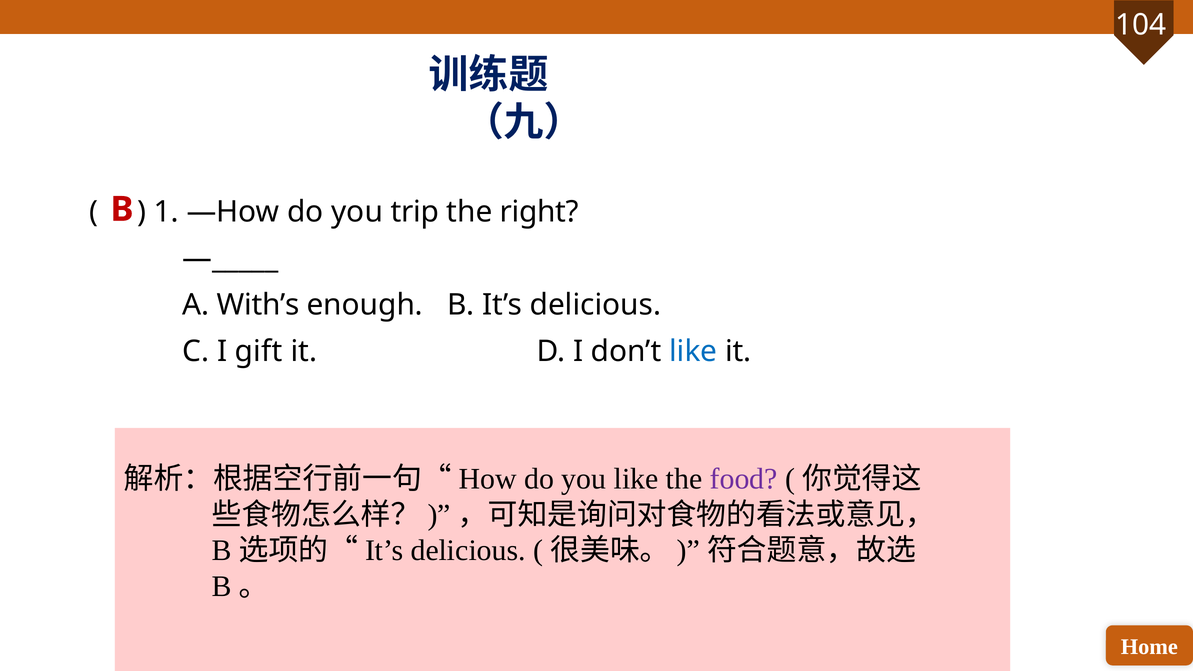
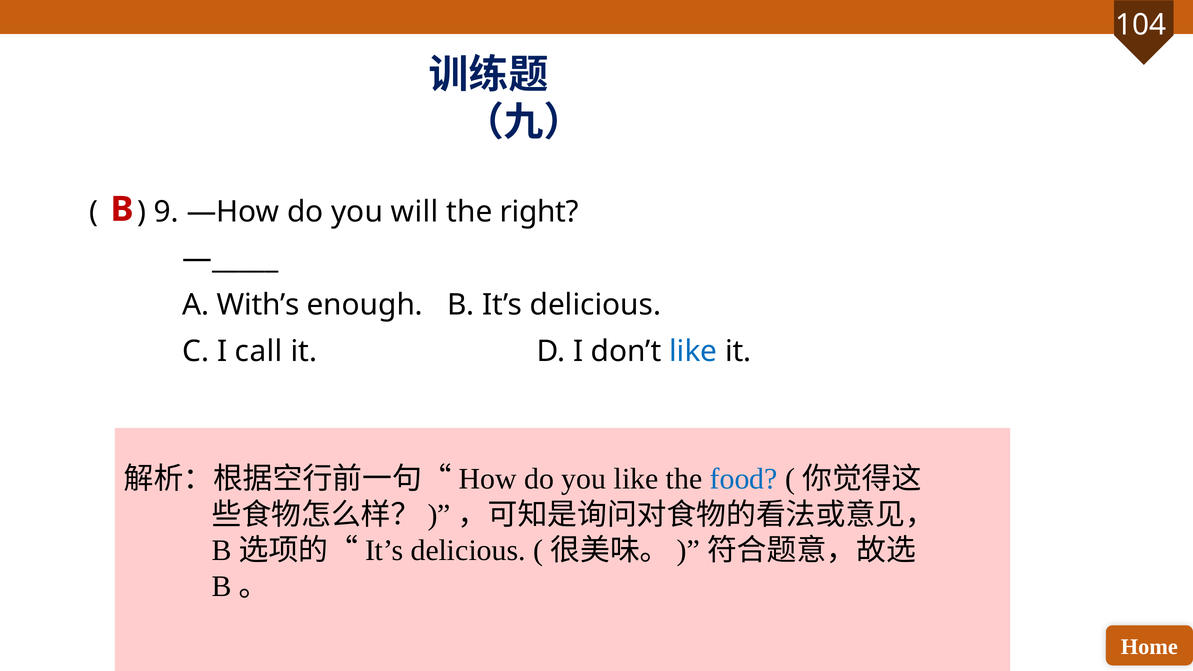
1: 1 -> 9
trip: trip -> will
gift: gift -> call
food colour: purple -> blue
